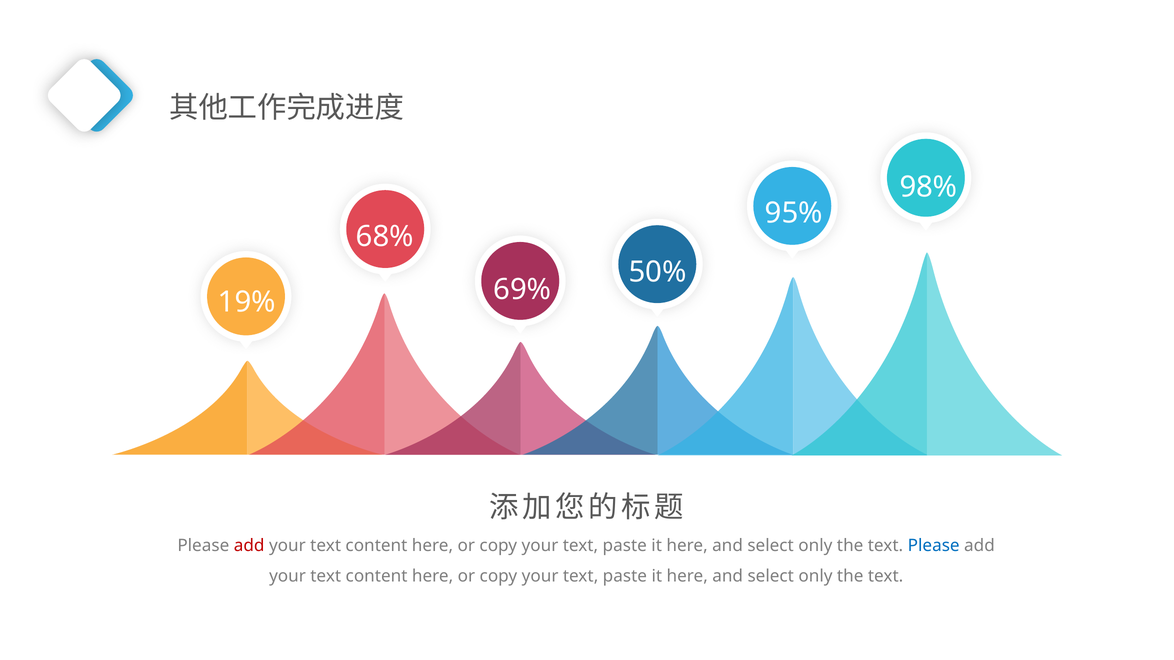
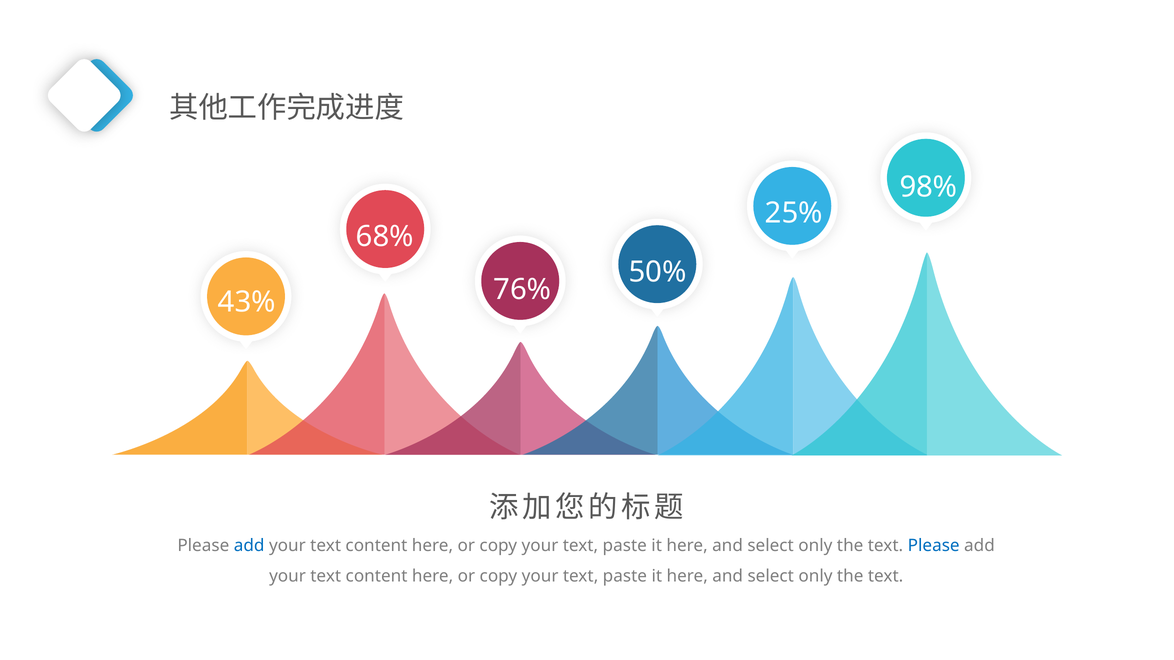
95%: 95% -> 25%
69%: 69% -> 76%
19%: 19% -> 43%
add at (249, 546) colour: red -> blue
